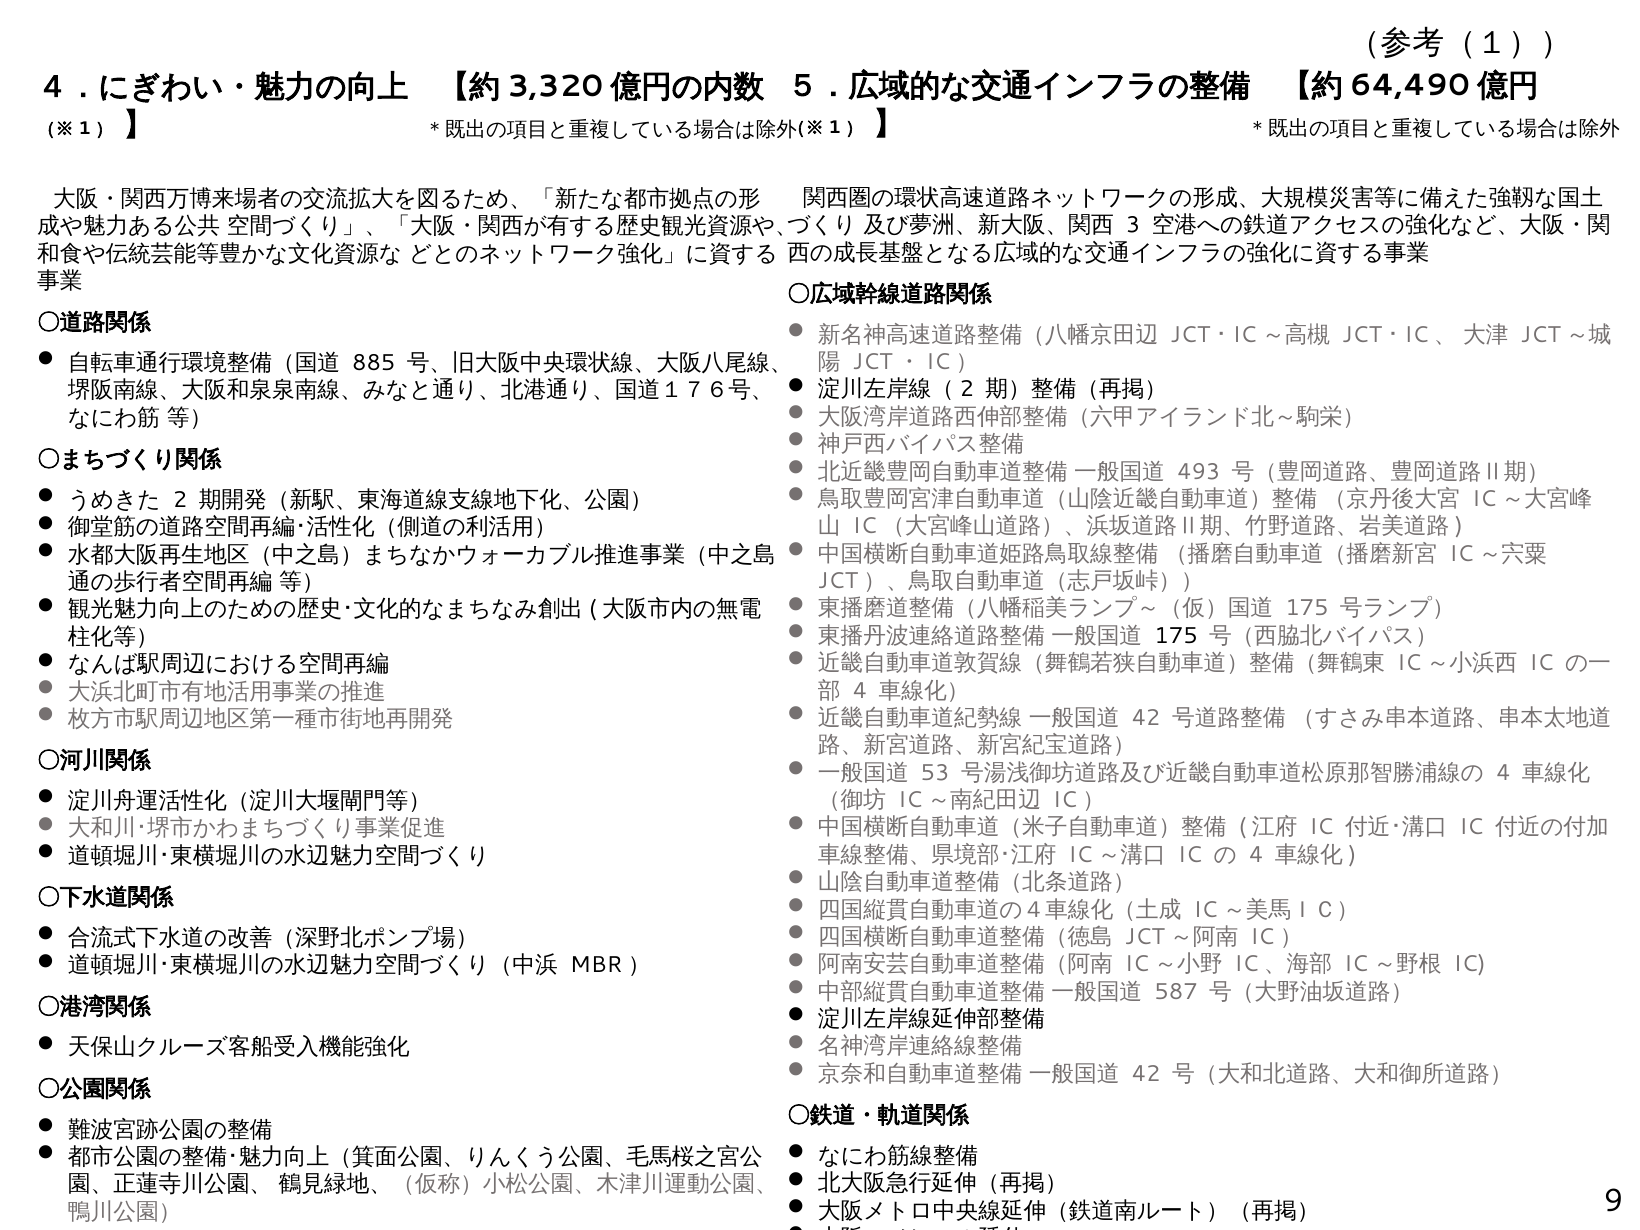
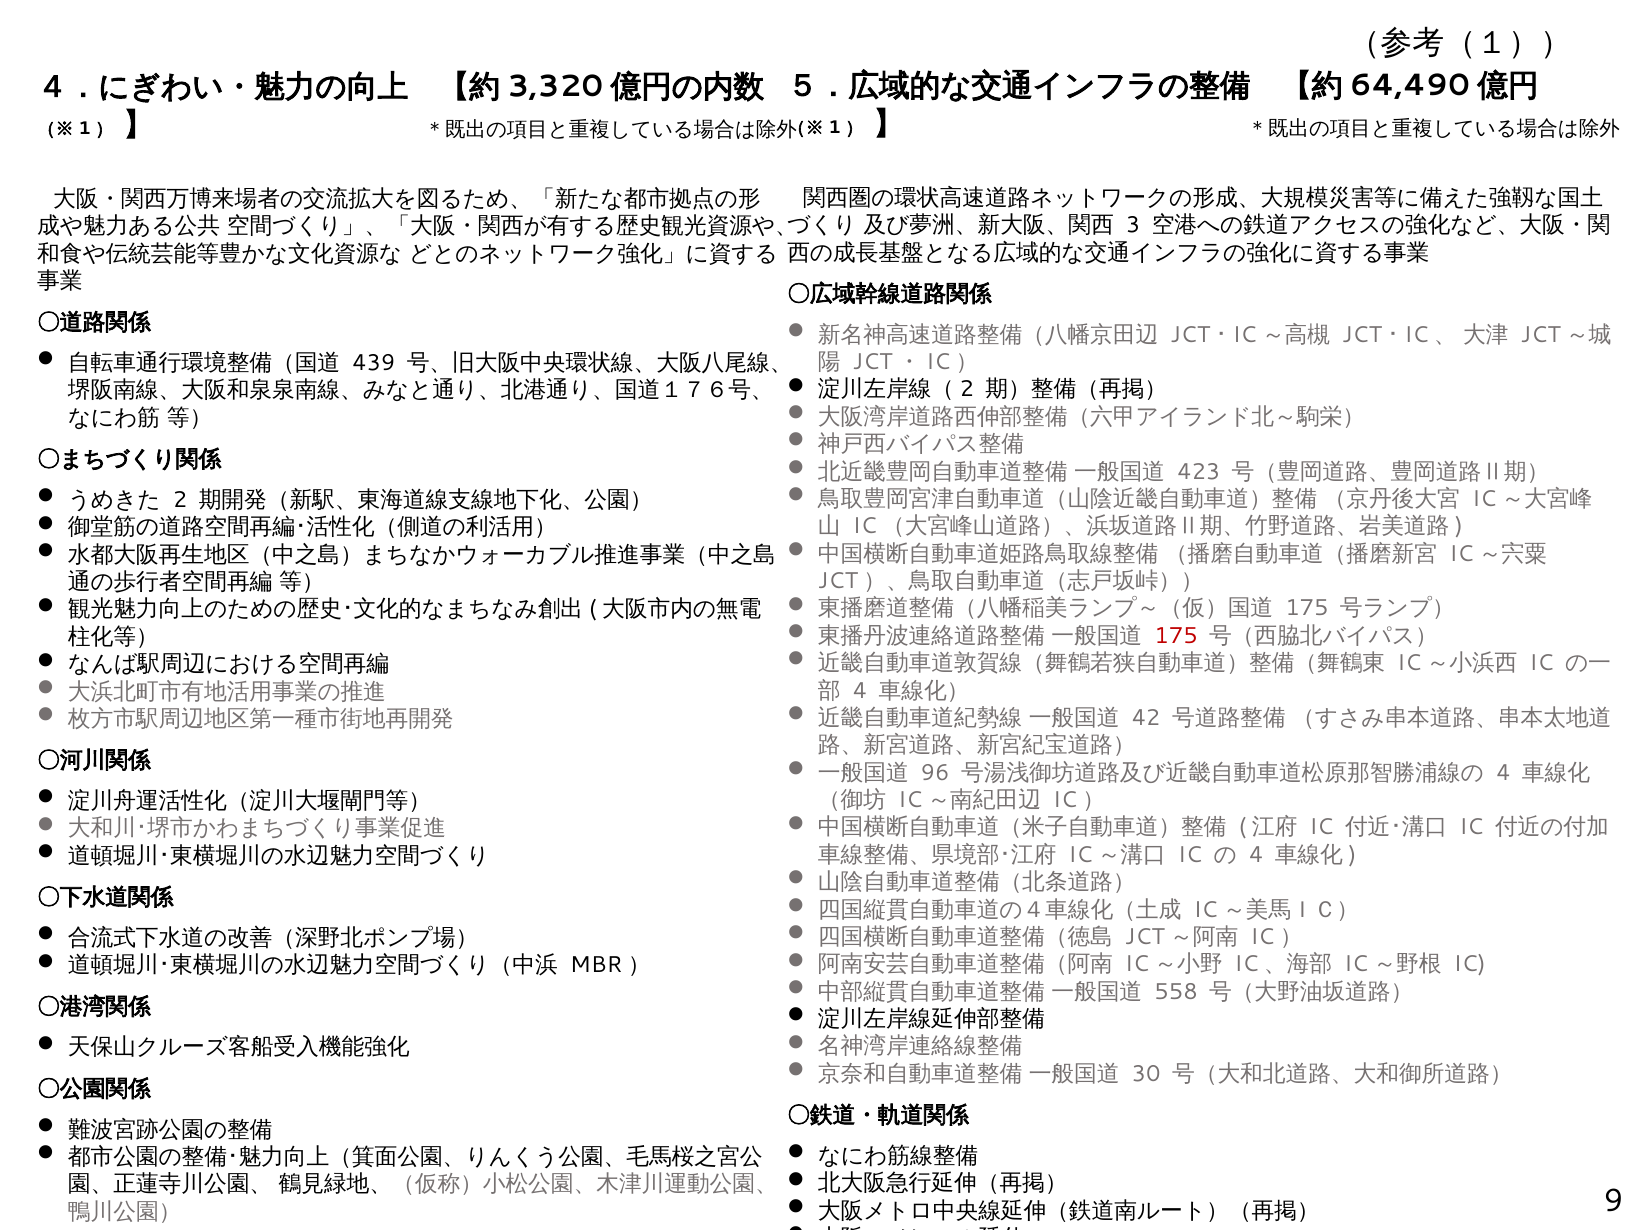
885: 885 -> 439
493: 493 -> 423
175 at (1176, 636) colour: black -> red
53: 53 -> 96
587: 587 -> 558
42 at (1146, 1074): 42 -> 30
